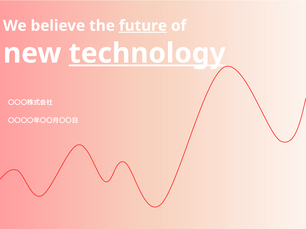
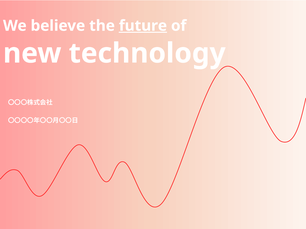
technology underline: present -> none
